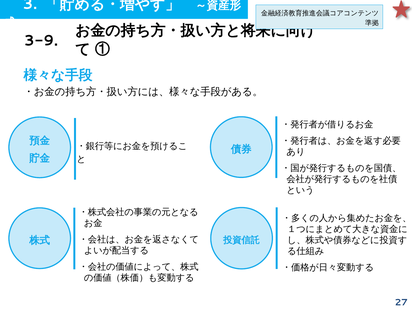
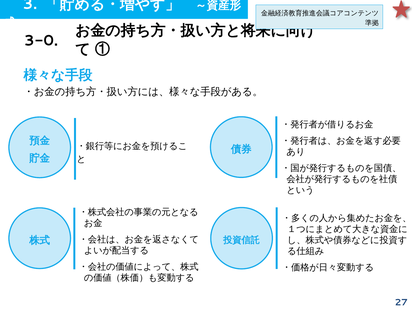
3-9: 3-9 -> 3-0
